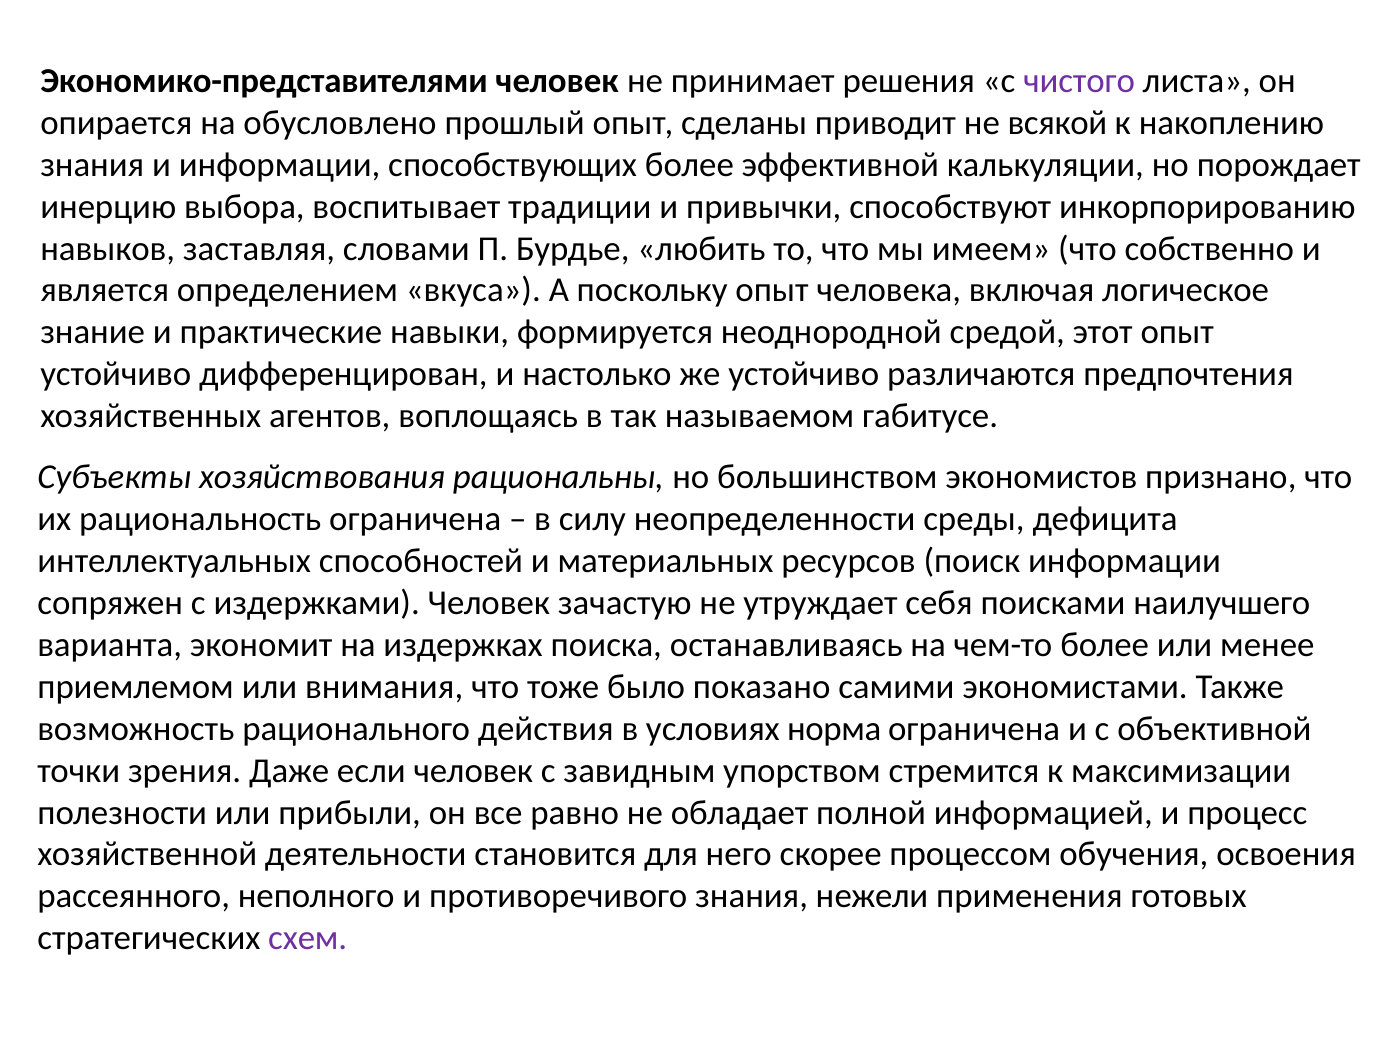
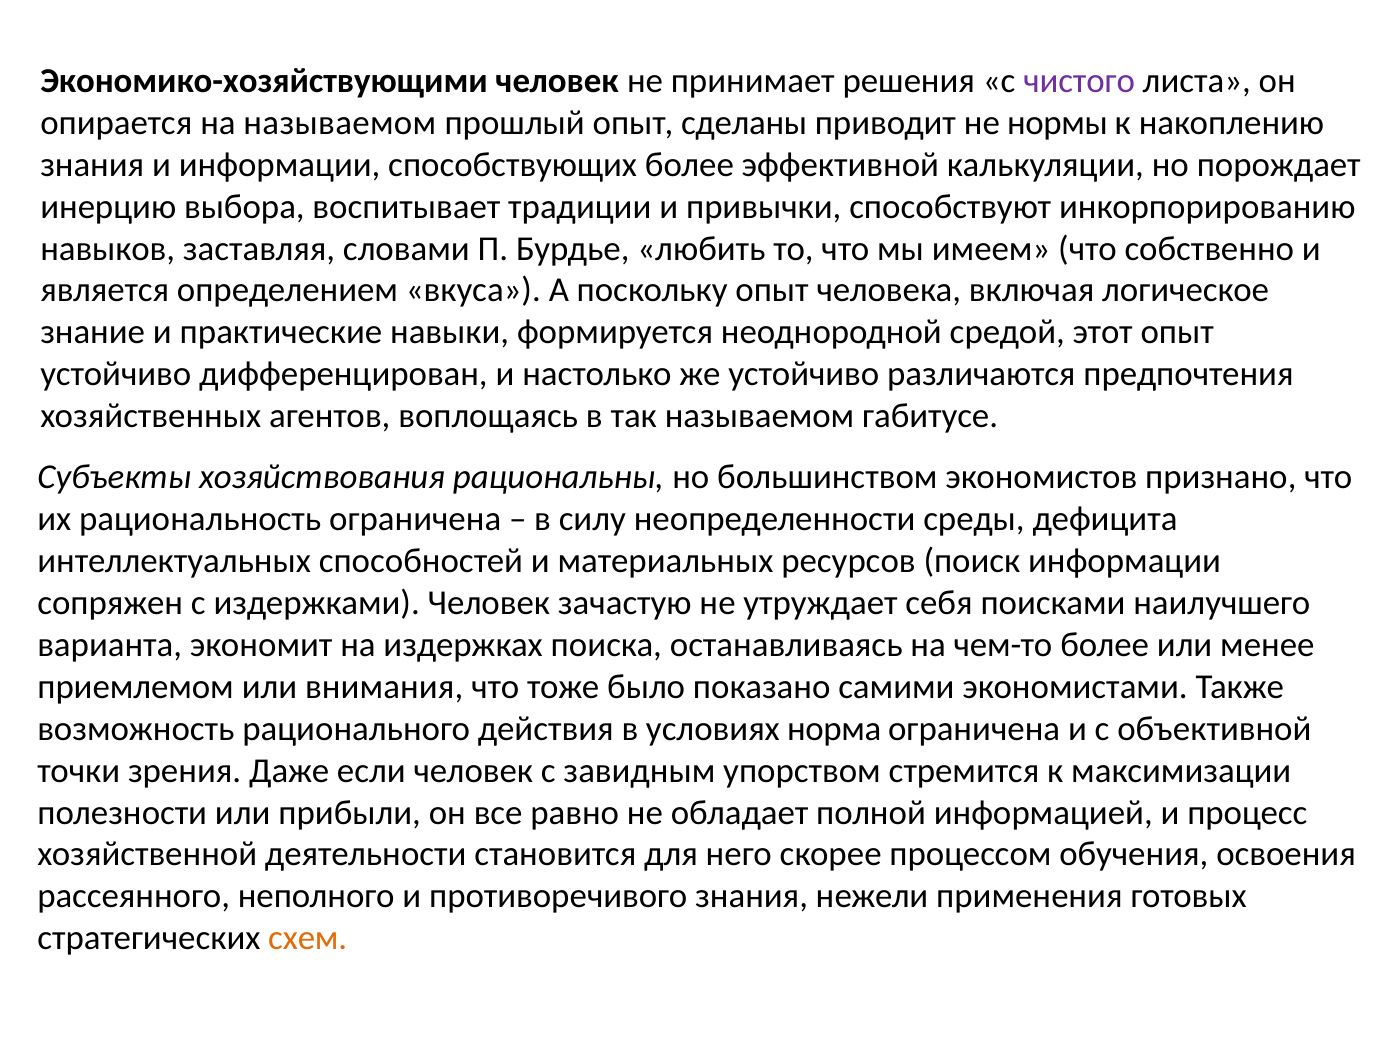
Экономико-представителями: Экономико-представителями -> Экономико-хозяйствующими
на обусловлено: обусловлено -> называемом
всякой: всякой -> нормы
схем colour: purple -> orange
